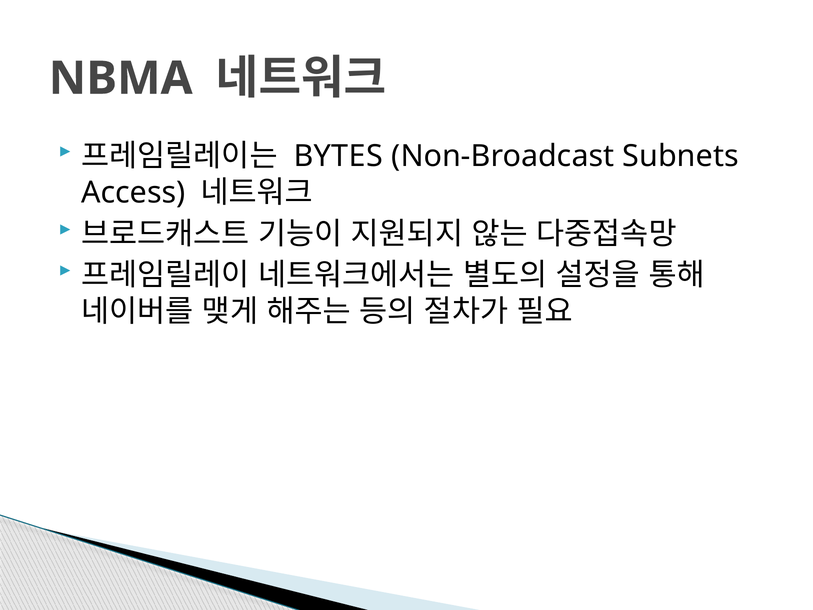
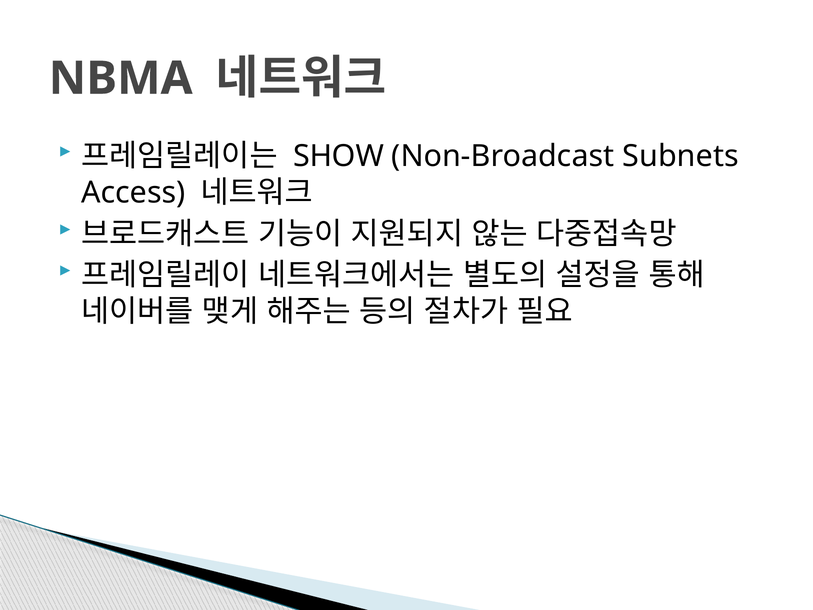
BYTES: BYTES -> SHOW
